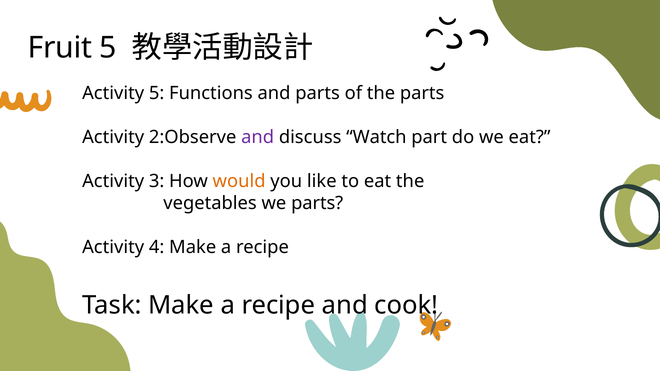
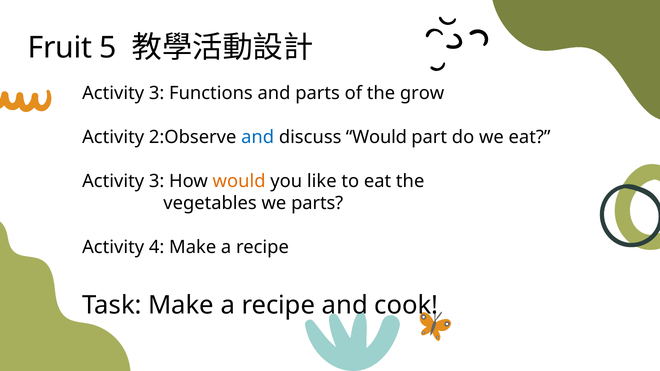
5 at (157, 93): 5 -> 3
the parts: parts -> grow
and at (258, 138) colour: purple -> blue
discuss Watch: Watch -> Would
